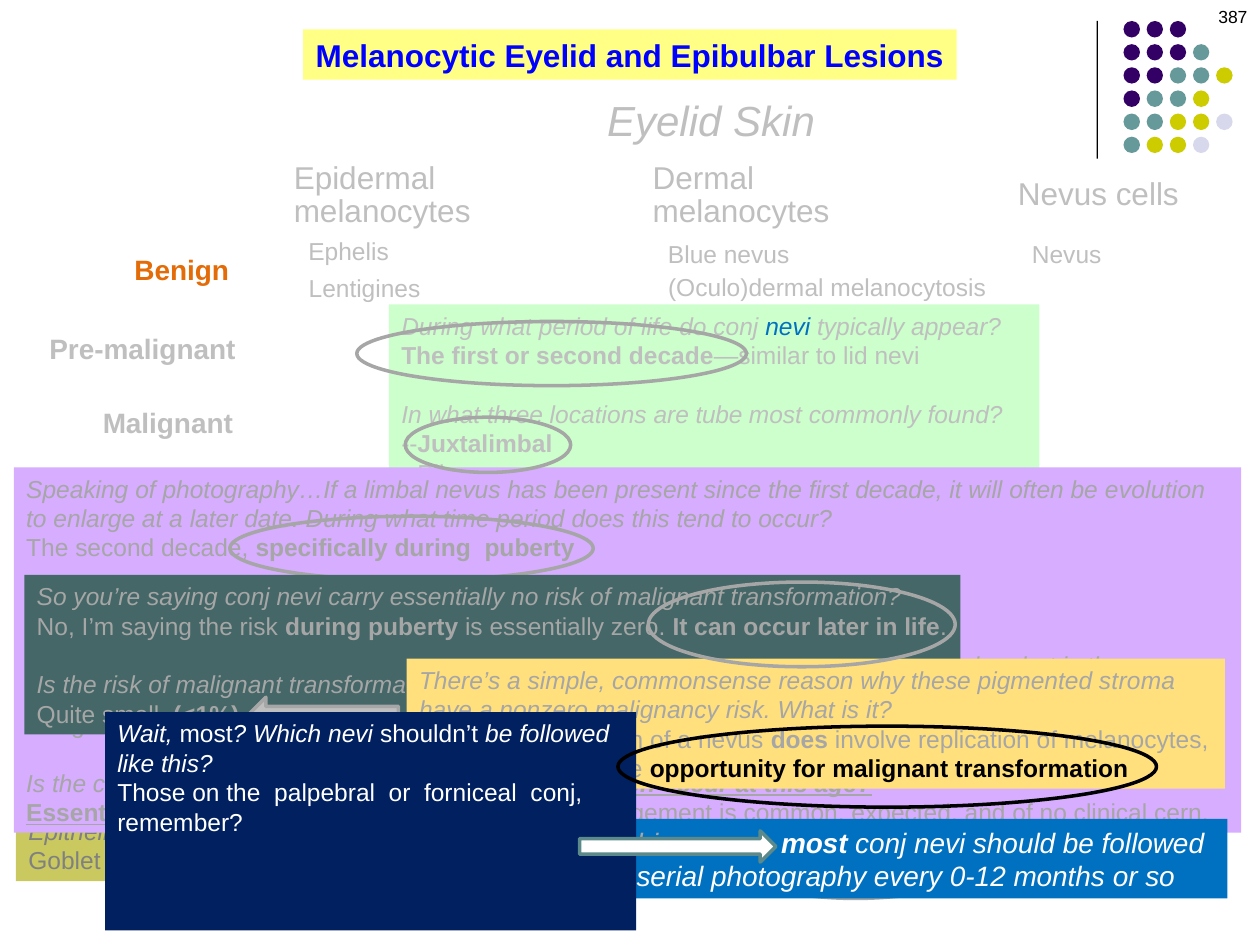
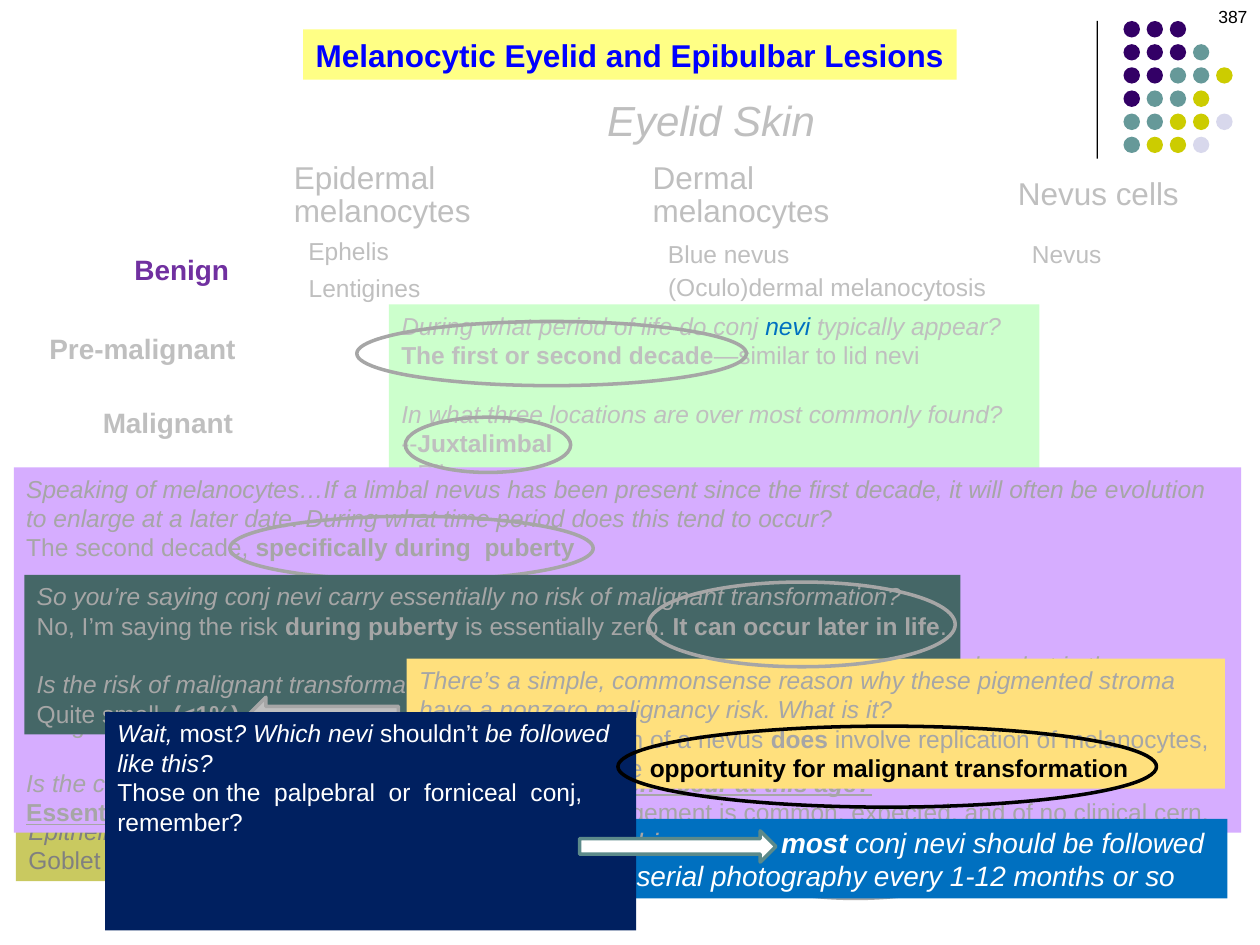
Benign at (182, 271) colour: orange -> purple
tube: tube -> over
photography…If: photography…If -> melanocytes…If
0-12: 0-12 -> 1-12
